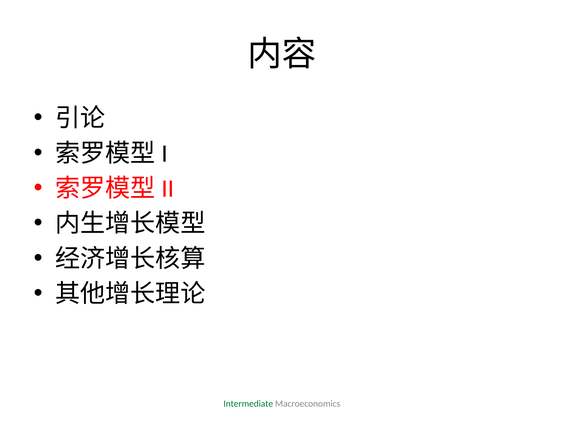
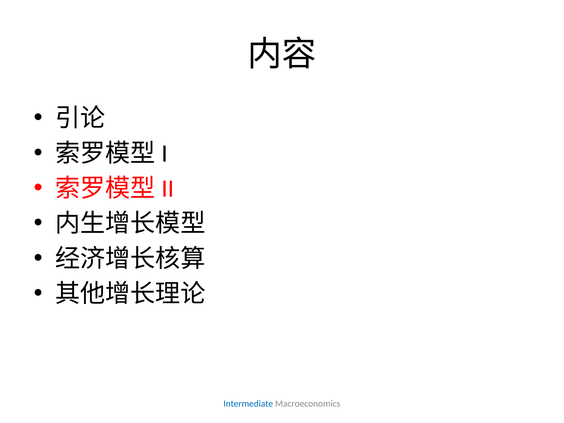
Intermediate colour: green -> blue
